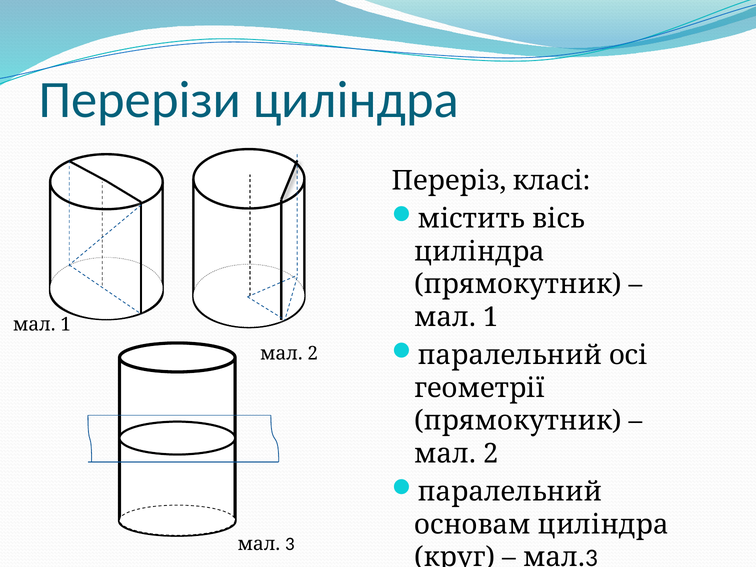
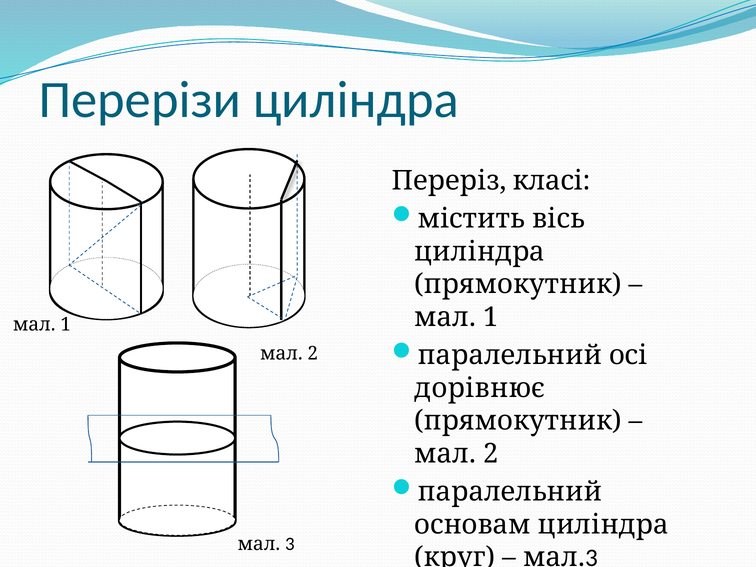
геометрії: геометрії -> дорівнює
